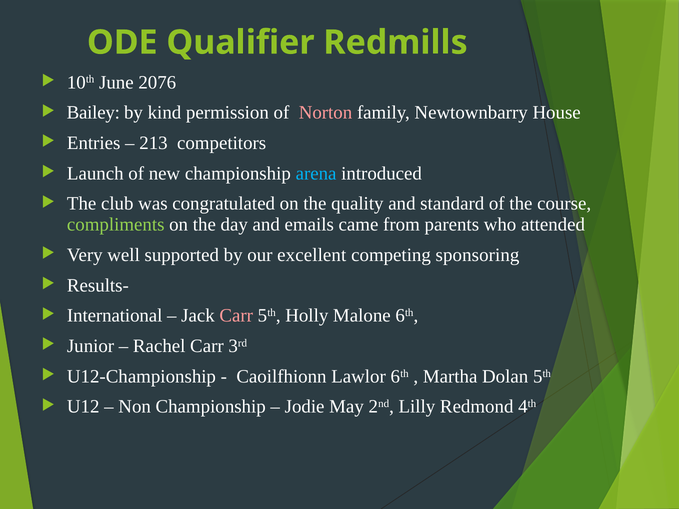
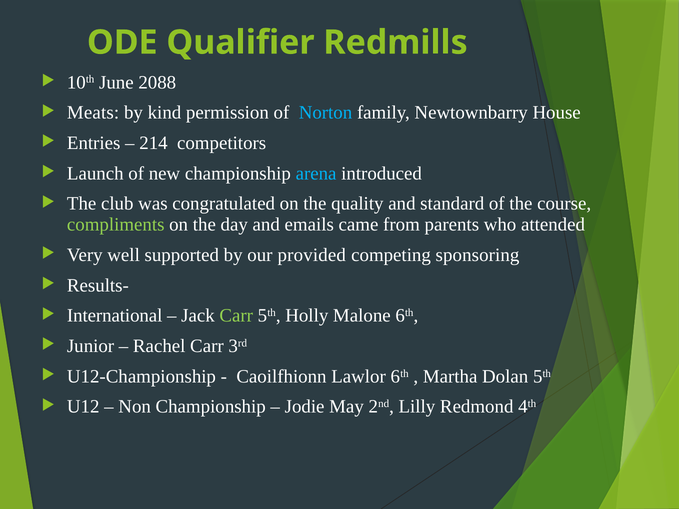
2076: 2076 -> 2088
Bailey: Bailey -> Meats
Norton colour: pink -> light blue
213: 213 -> 214
excellent: excellent -> provided
Carr at (236, 316) colour: pink -> light green
